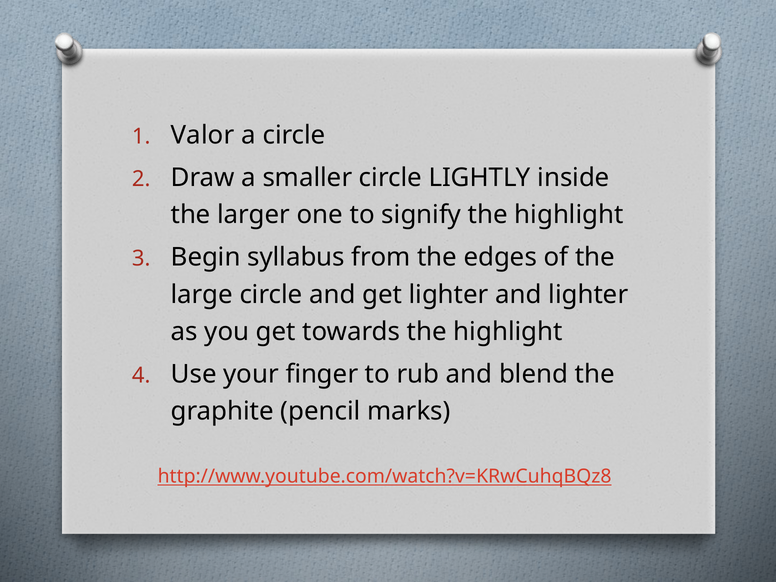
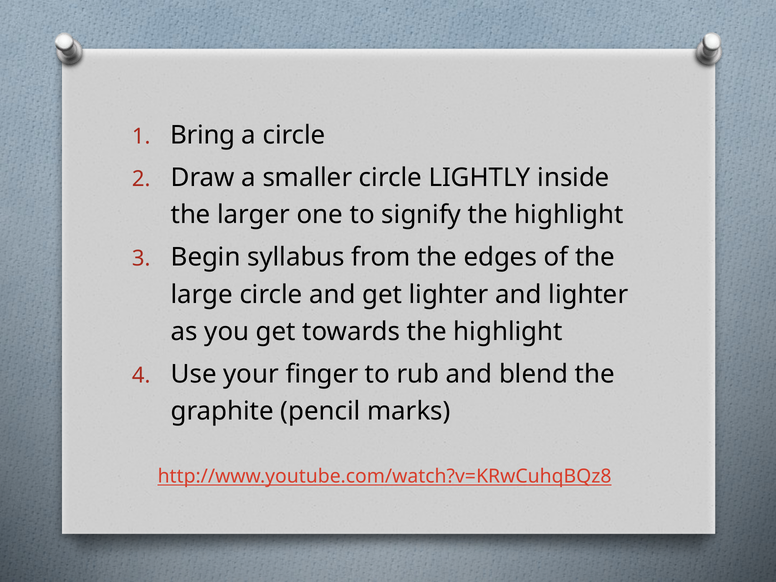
Valor: Valor -> Bring
